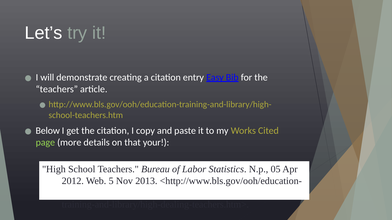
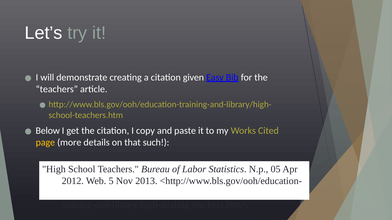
entry: entry -> given
page colour: light green -> yellow
your: your -> such
